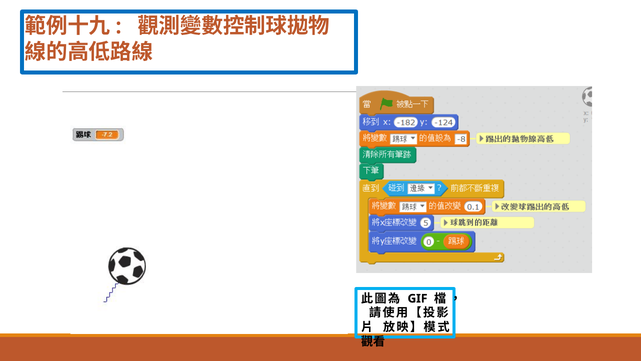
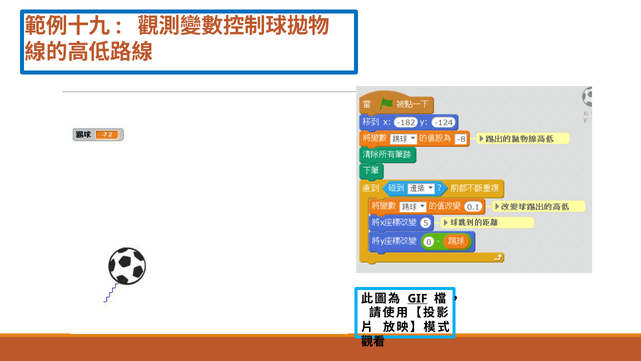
GIF underline: none -> present
